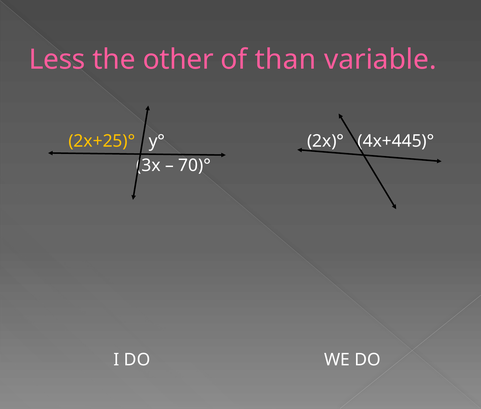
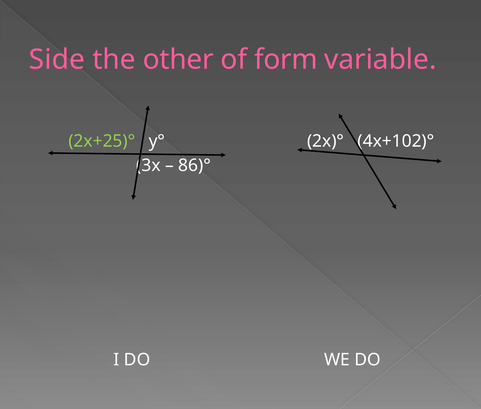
Less: Less -> Side
than: than -> form
2x+25)° colour: yellow -> light green
4x+445)°: 4x+445)° -> 4x+102)°
70)°: 70)° -> 86)°
